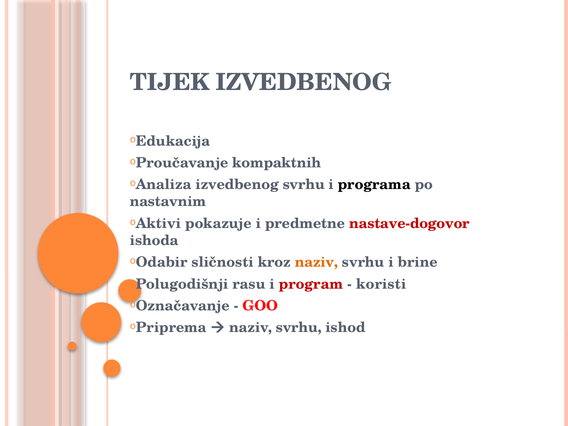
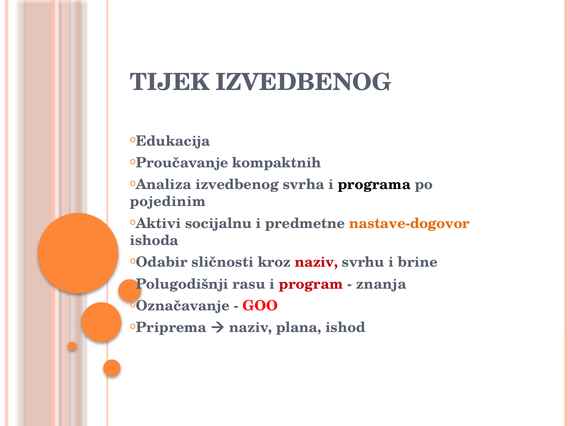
izvedbenog svrhu: svrhu -> svrha
nastavnim: nastavnim -> pojedinim
pokazuje: pokazuje -> socijalnu
nastave-dogovor colour: red -> orange
naziv at (317, 262) colour: orange -> red
koristi: koristi -> znanja
svrhu at (299, 328): svrhu -> plana
